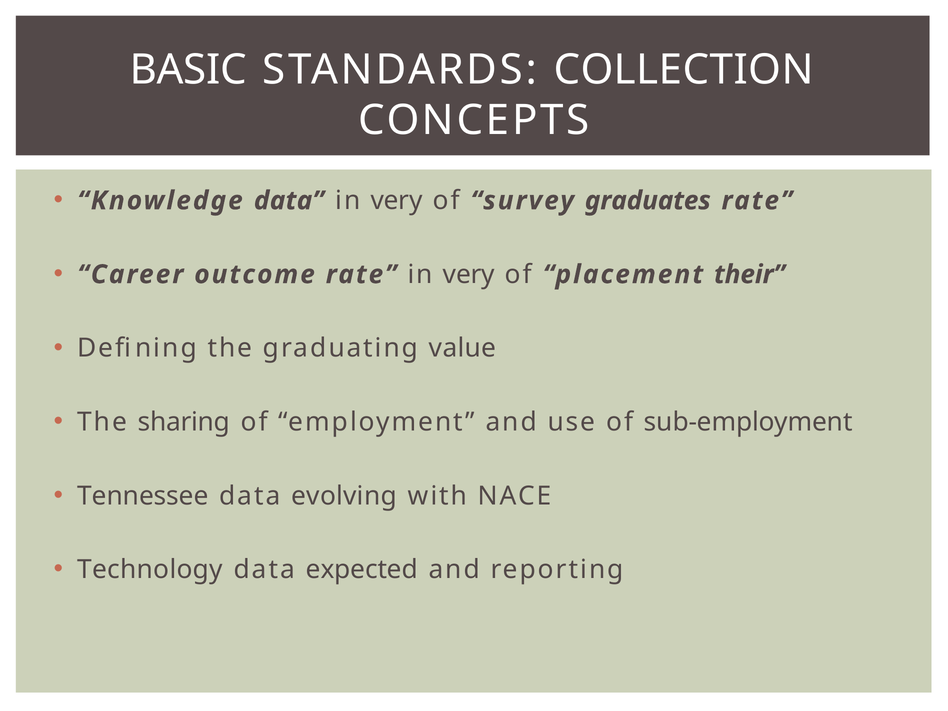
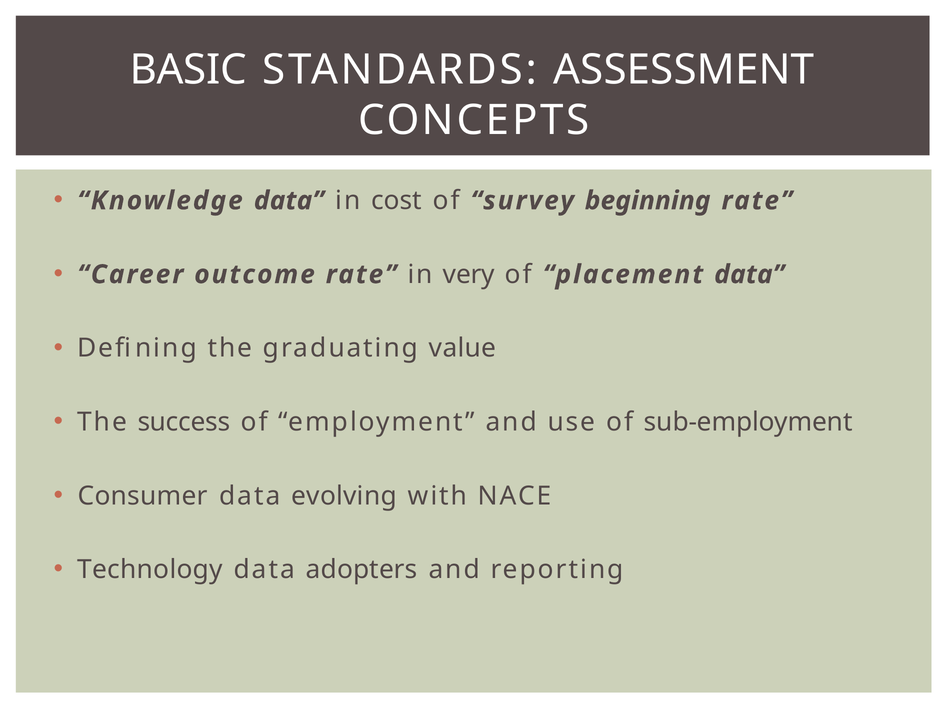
COLLECTION: COLLECTION -> ASSESSMENT
very at (397, 201): very -> cost
graduates: graduates -> beginning
placement their: their -> data
sharing: sharing -> success
Tennessee: Tennessee -> Consumer
expected: expected -> adopters
